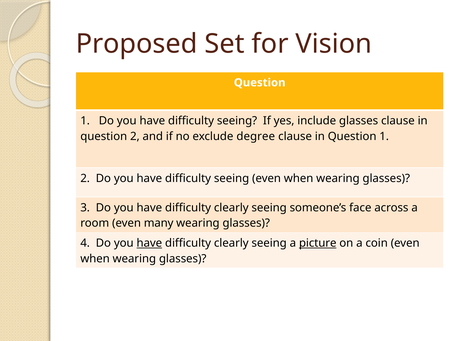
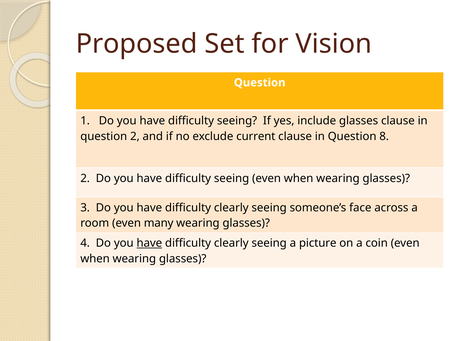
degree: degree -> current
in Question 1: 1 -> 8
picture underline: present -> none
